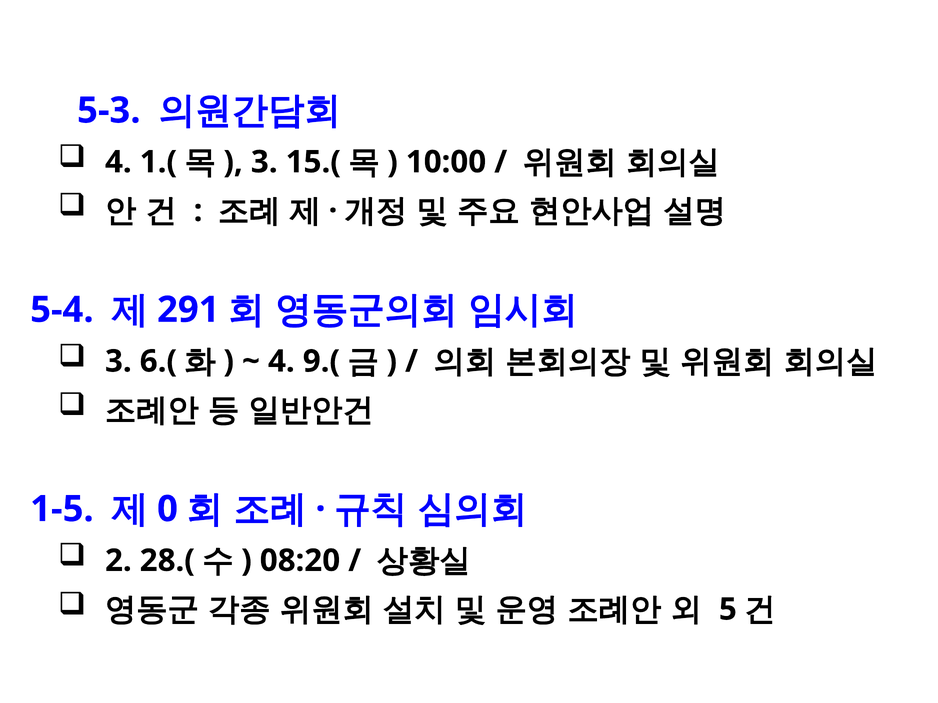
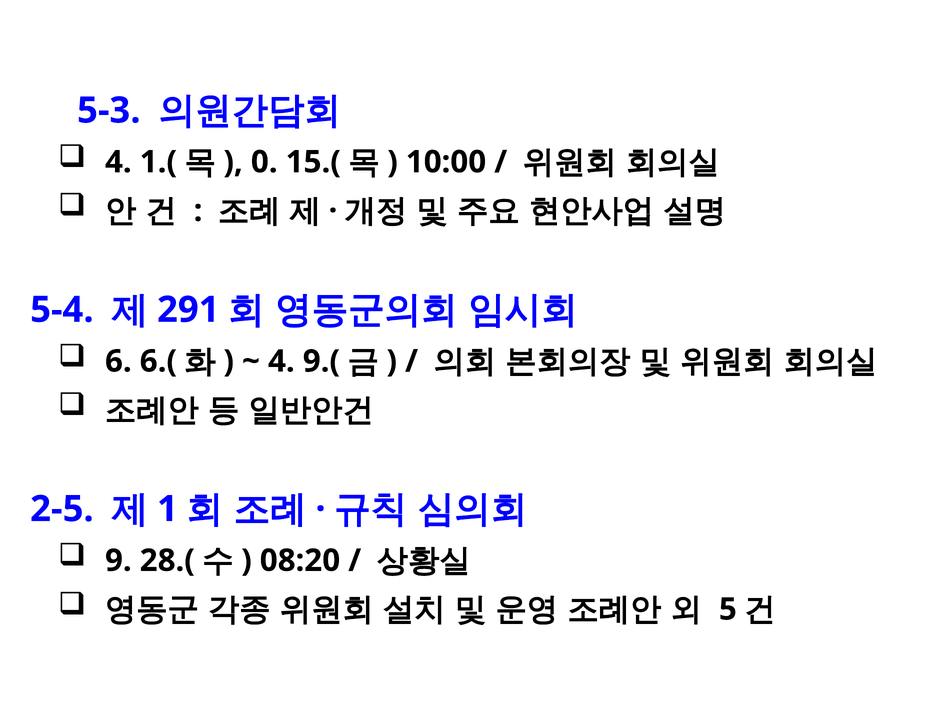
3 at (264, 162): 3 -> 0
3 at (118, 362): 3 -> 6
1-5: 1-5 -> 2-5
0: 0 -> 1
2: 2 -> 9
